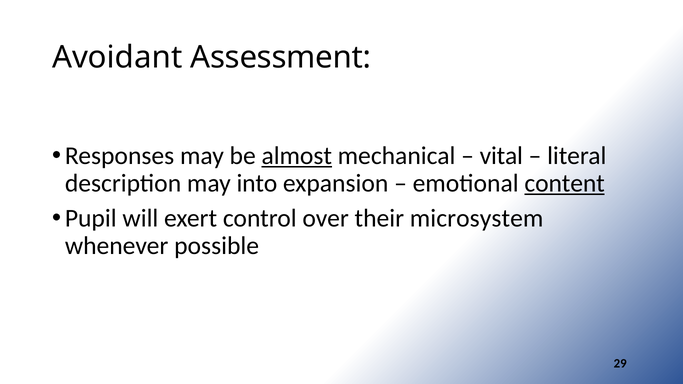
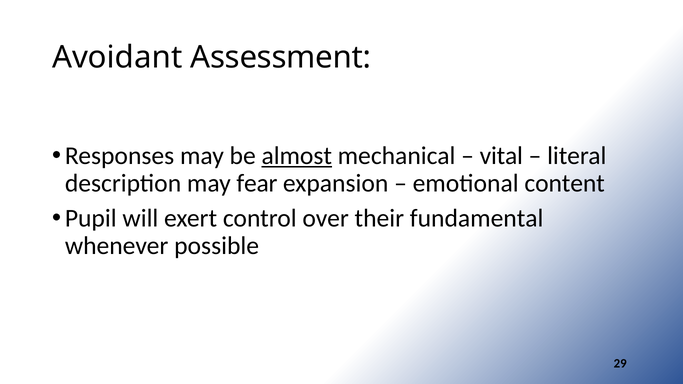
into: into -> fear
content underline: present -> none
microsystem: microsystem -> fundamental
